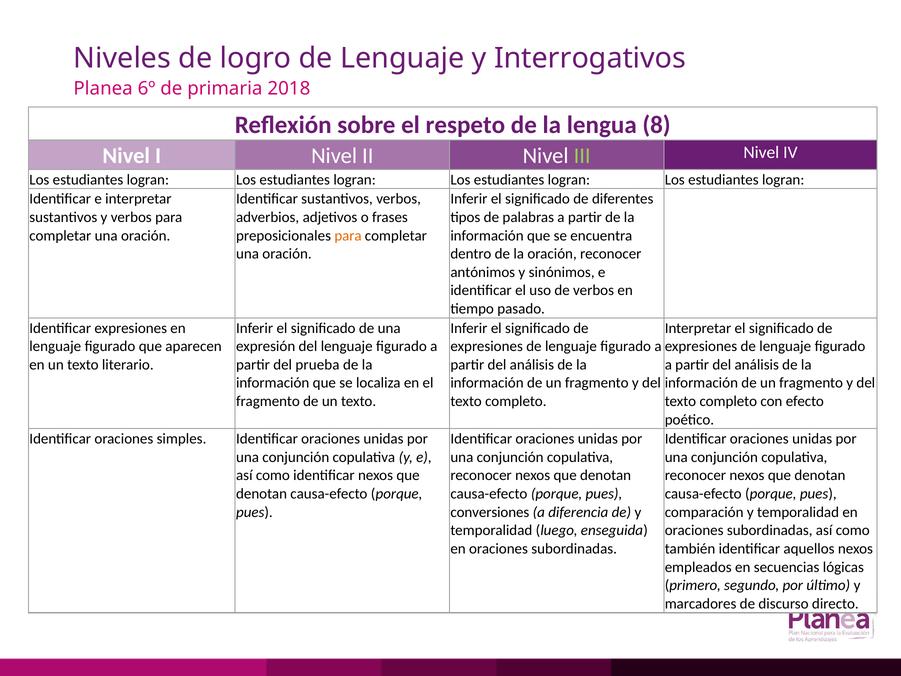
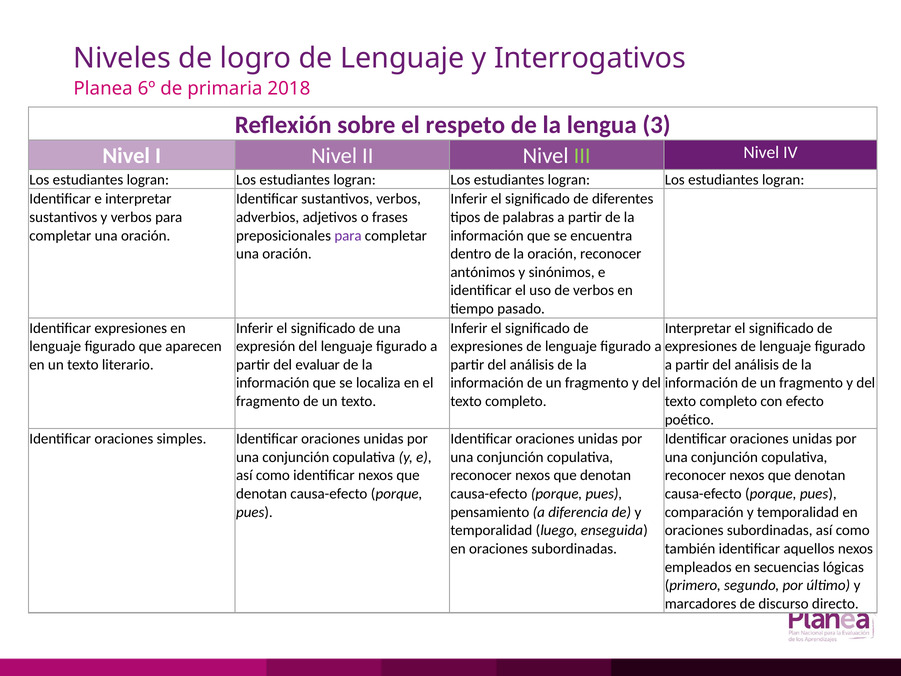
8: 8 -> 3
para at (348, 235) colour: orange -> purple
prueba: prueba -> evaluar
conversiones: conversiones -> pensamiento
